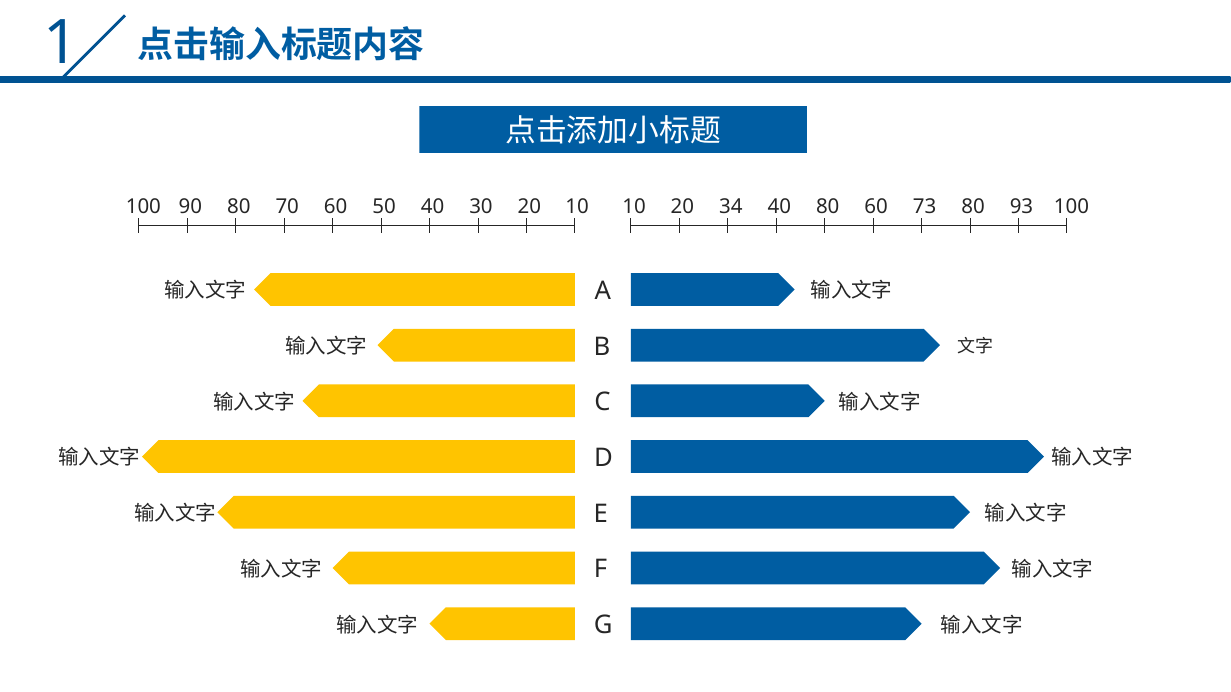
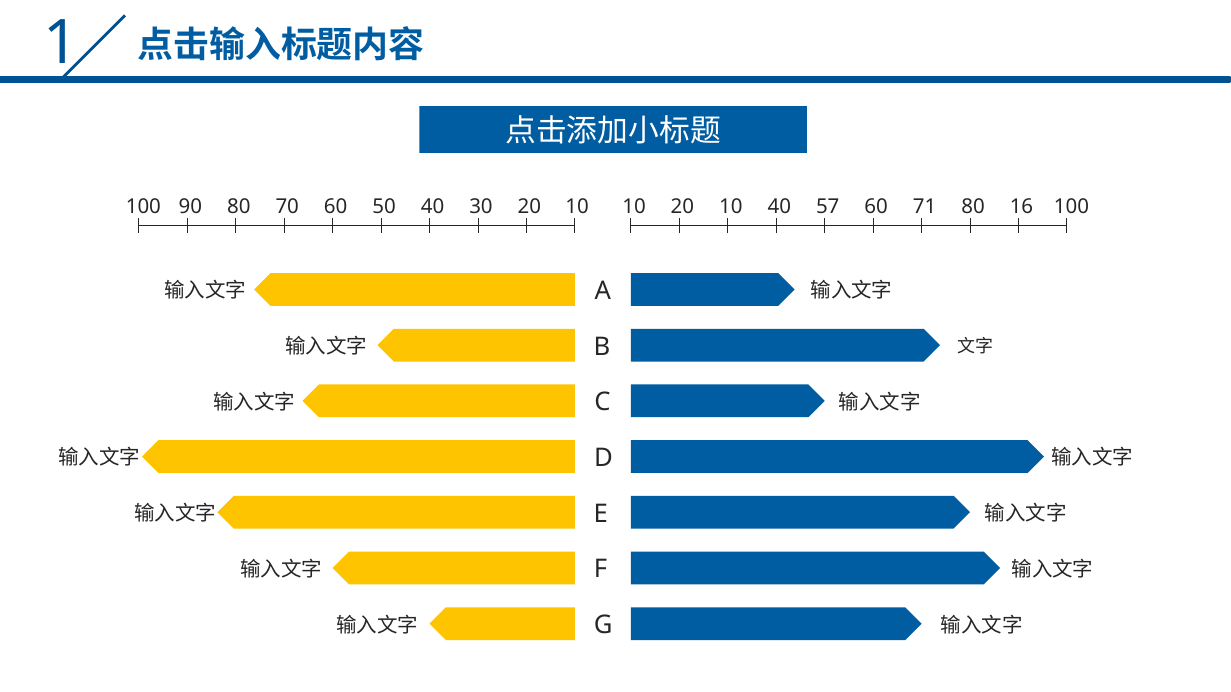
20 34: 34 -> 10
40 80: 80 -> 57
73: 73 -> 71
93: 93 -> 16
